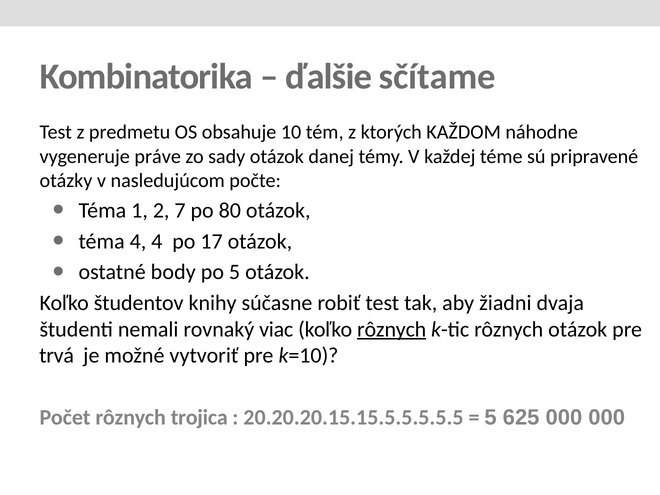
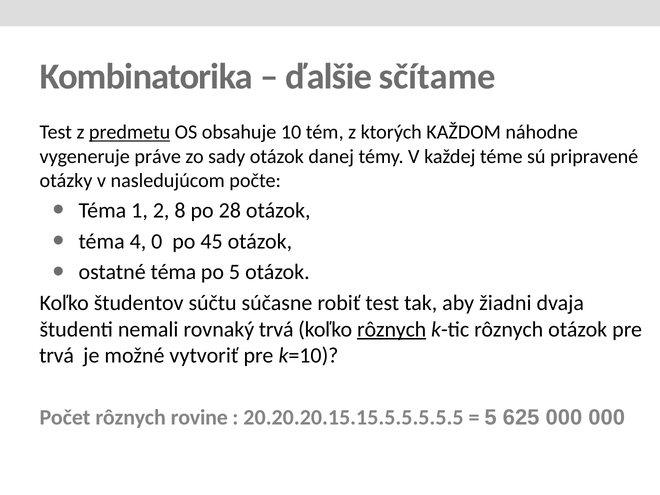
predmetu underline: none -> present
7: 7 -> 8
80: 80 -> 28
4 4: 4 -> 0
17: 17 -> 45
ostatné body: body -> téma
knihy: knihy -> súčtu
rovnaký viac: viac -> trvá
trojica: trojica -> rovine
